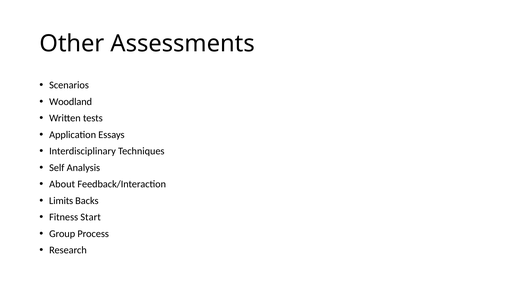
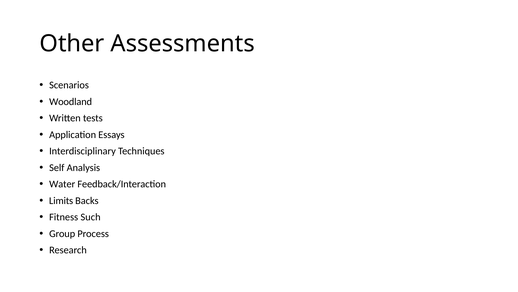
About: About -> Water
Start: Start -> Such
